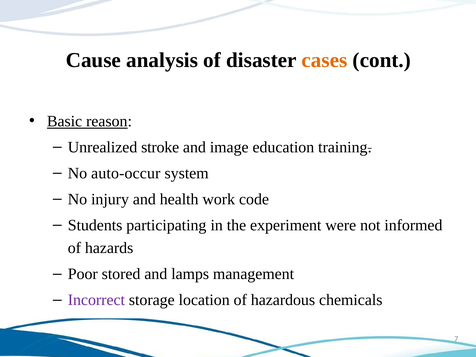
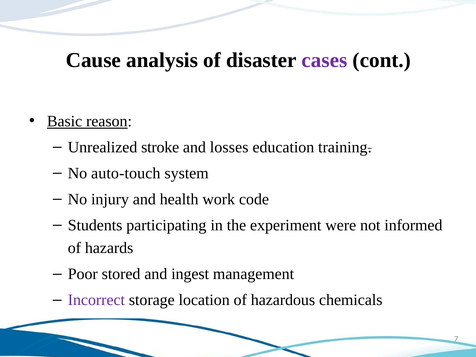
cases colour: orange -> purple
image: image -> losses
auto-occur: auto-occur -> auto-touch
lamps: lamps -> ingest
